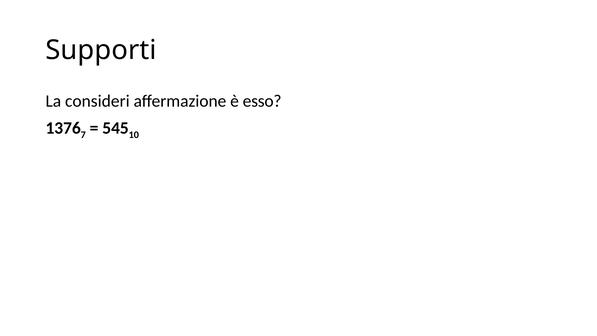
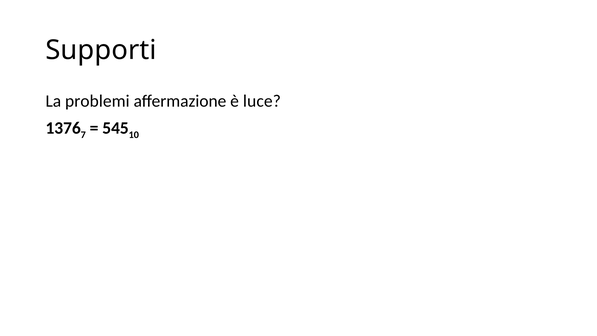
consideri: consideri -> problemi
esso: esso -> luce
